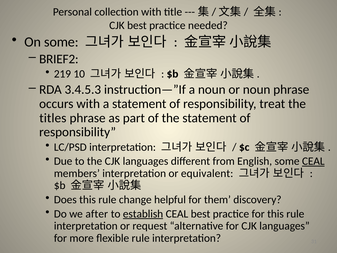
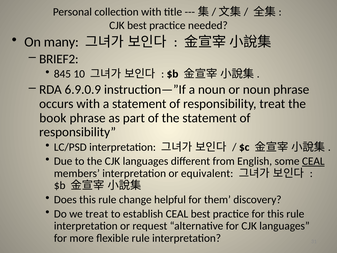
On some: some -> many
219: 219 -> 845
3.4.5.3: 3.4.5.3 -> 6.9.0.9
titles: titles -> book
we after: after -> treat
establish underline: present -> none
